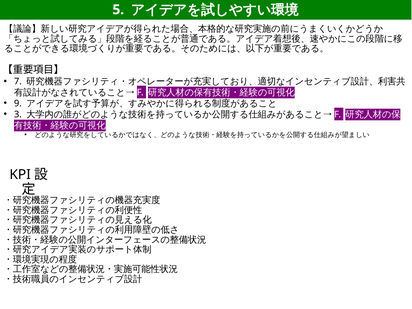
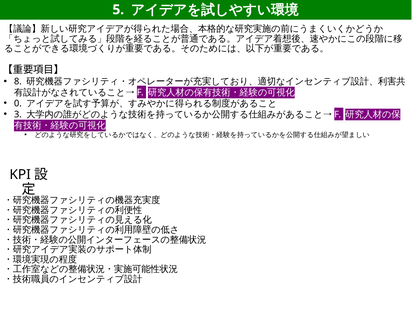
7: 7 -> 8
9: 9 -> 0
